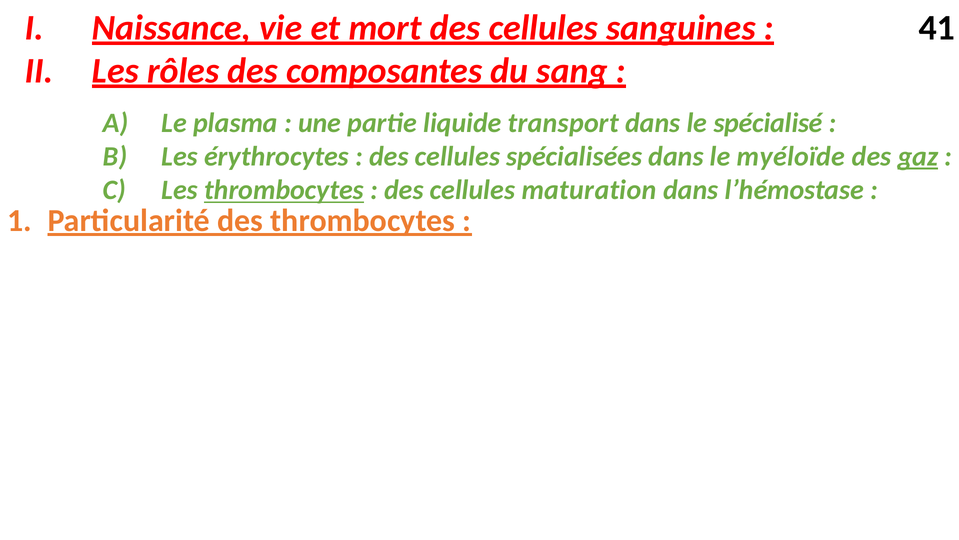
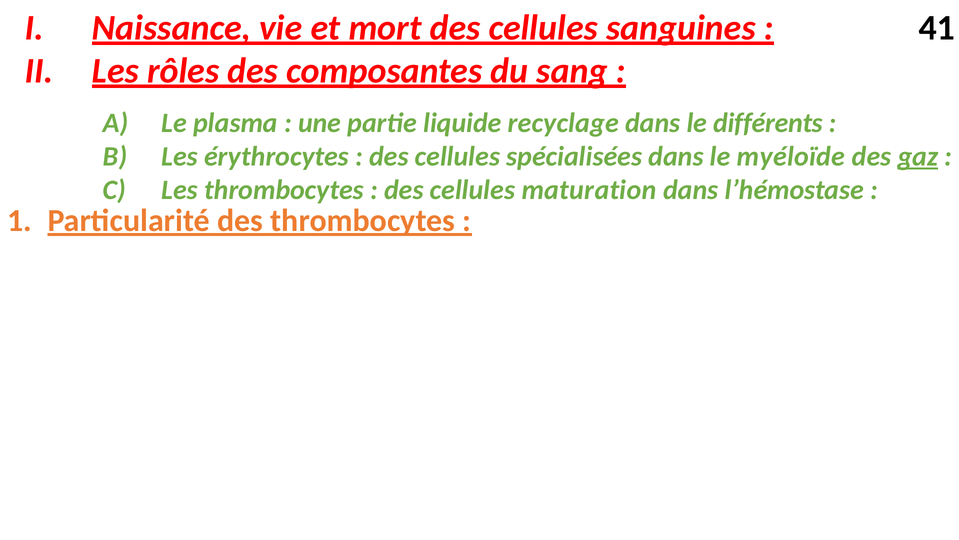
transport: transport -> recyclage
spécialisé: spécialisé -> différents
thrombocytes at (284, 190) underline: present -> none
